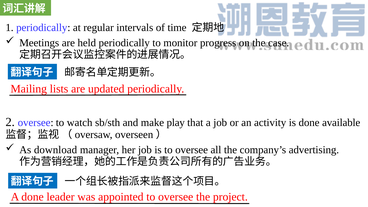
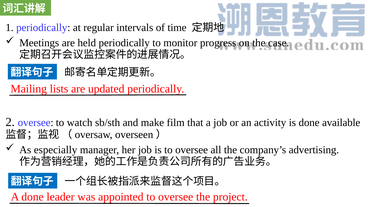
play: play -> film
download: download -> especially
